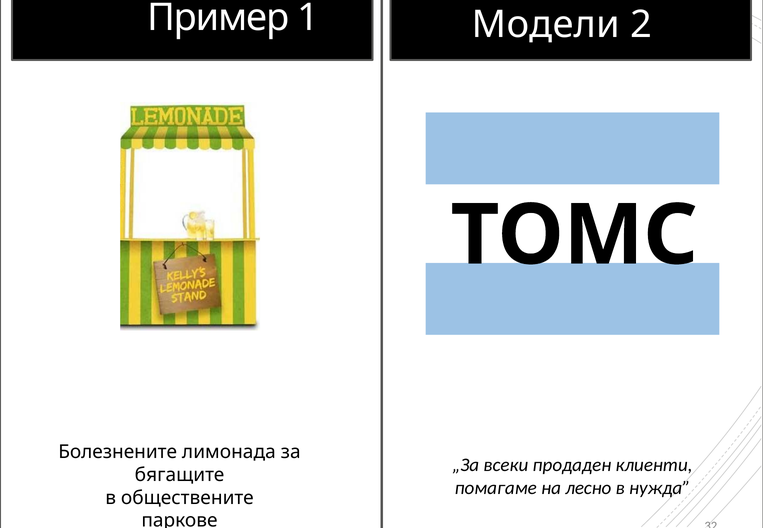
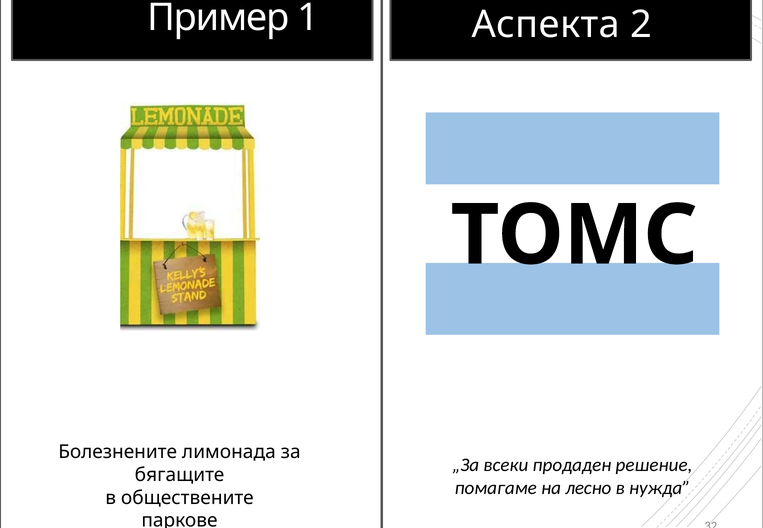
Модели: Модели -> Аспекта
клиенти: клиенти -> решение
